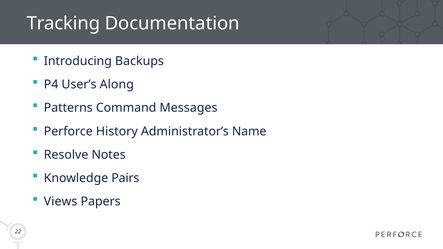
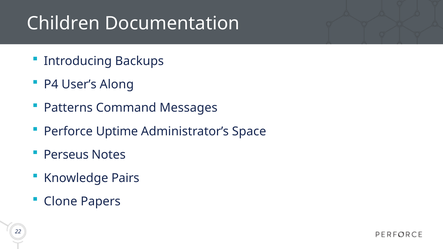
Tracking: Tracking -> Children
History: History -> Uptime
Name: Name -> Space
Resolve: Resolve -> Perseus
Views: Views -> Clone
